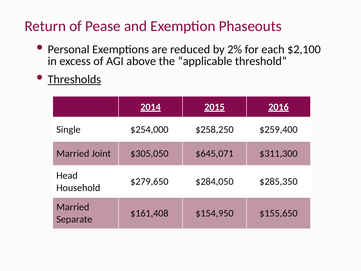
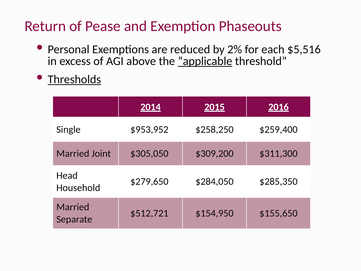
$2,100: $2,100 -> $5,516
applicable underline: none -> present
$254,000: $254,000 -> $953,952
$645,071: $645,071 -> $309,200
$161,408: $161,408 -> $512,721
